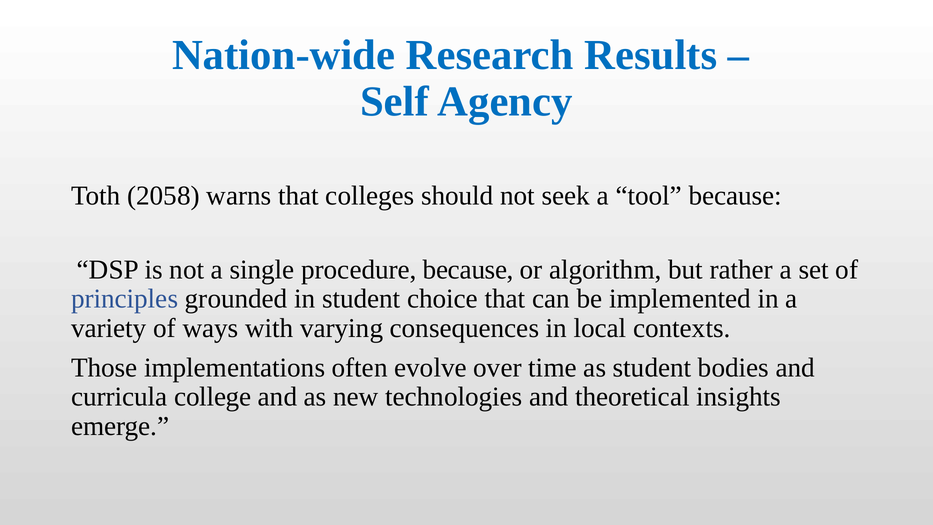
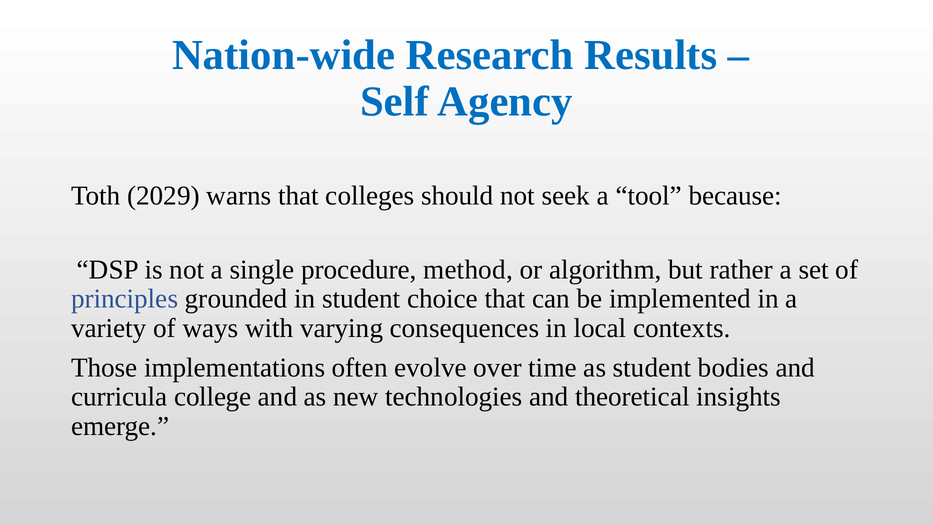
2058: 2058 -> 2029
procedure because: because -> method
